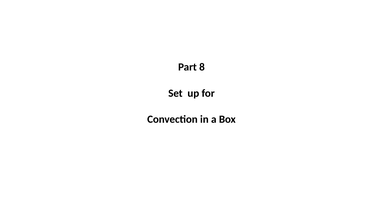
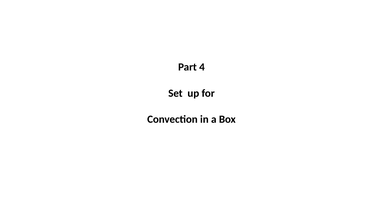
8: 8 -> 4
